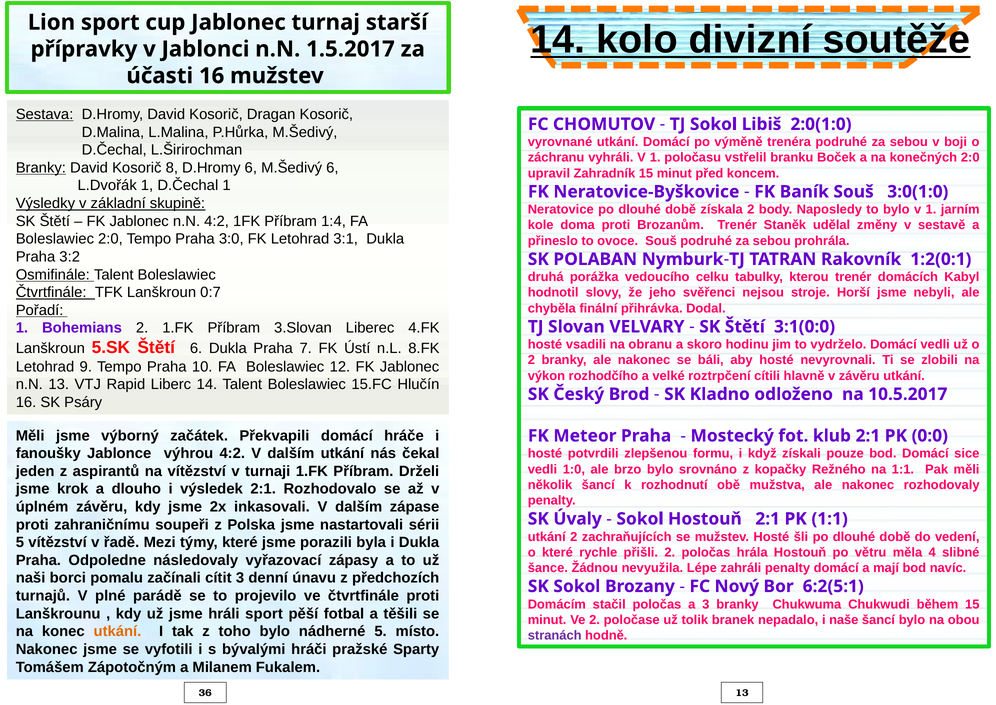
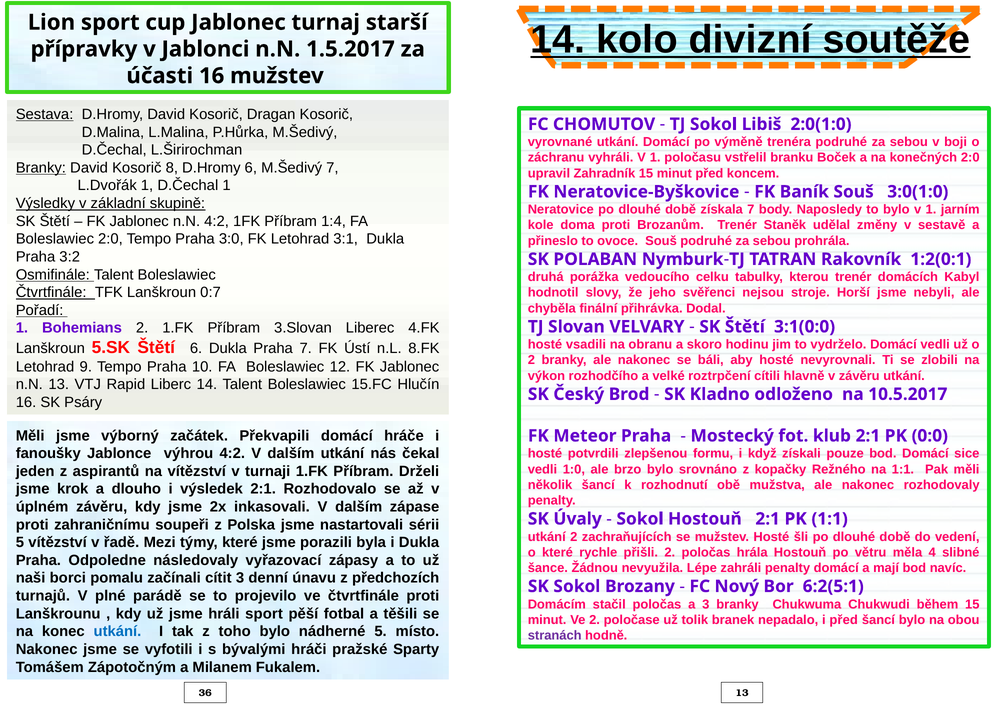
M.Šedivý 6: 6 -> 7
získala 2: 2 -> 7
i naše: naše -> před
utkání at (117, 632) colour: orange -> blue
